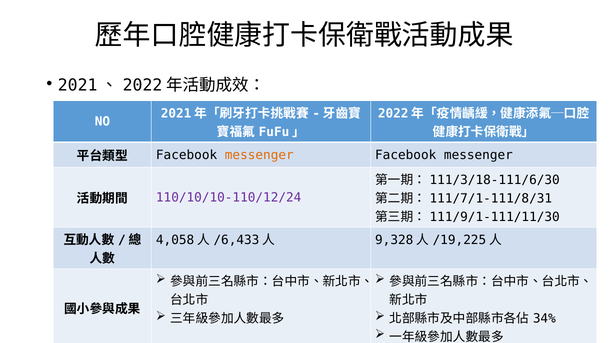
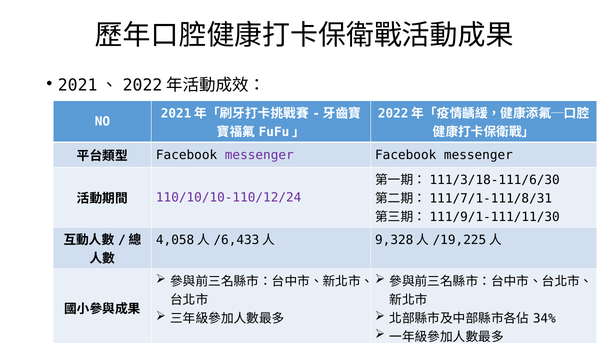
messenger at (259, 155) colour: orange -> purple
